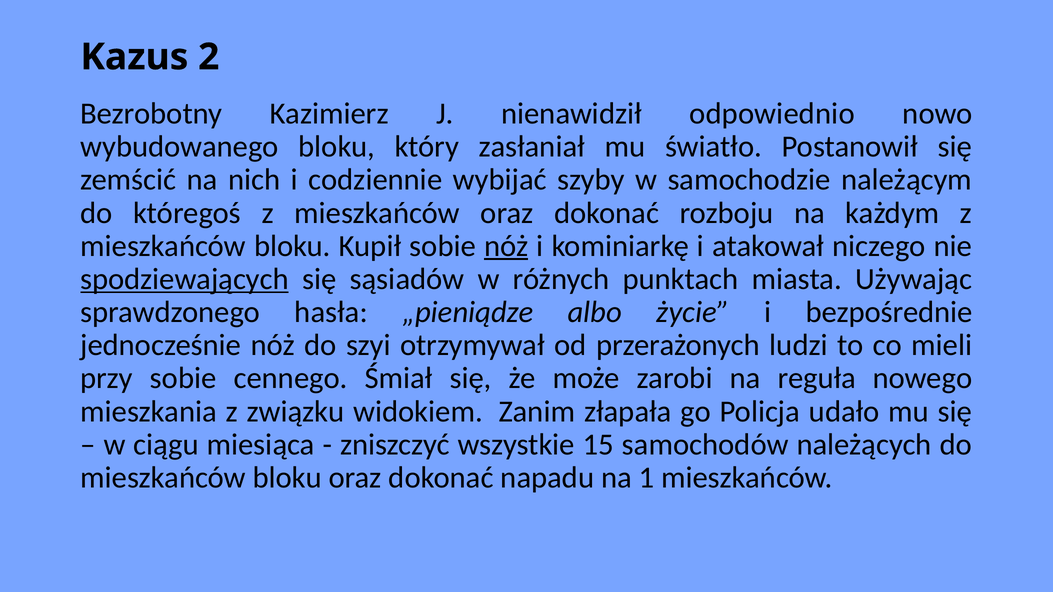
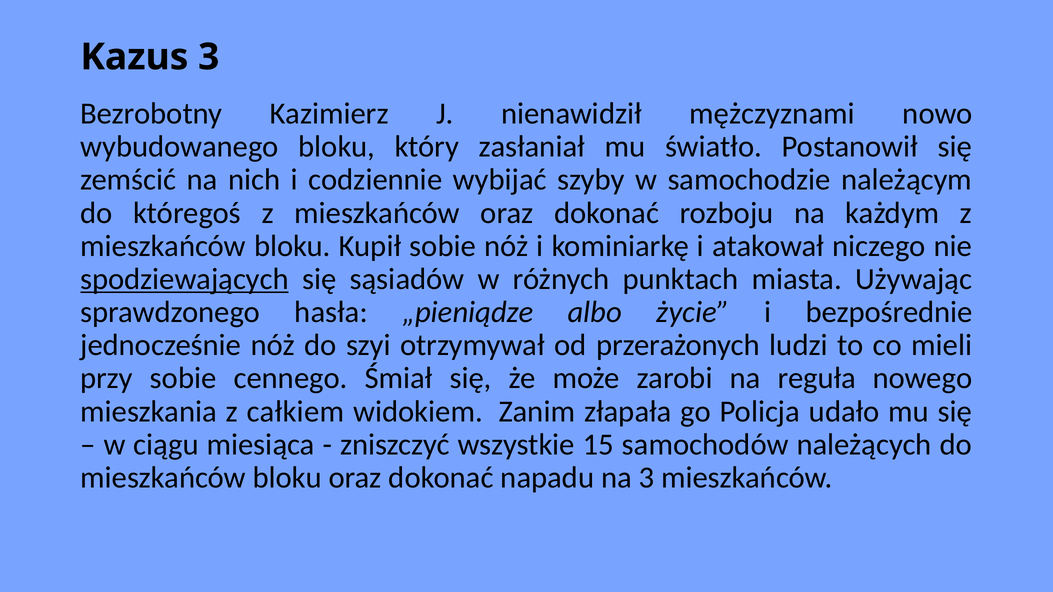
Kazus 2: 2 -> 3
odpowiednio: odpowiednio -> mężczyznami
nóż at (506, 246) underline: present -> none
związku: związku -> całkiem
na 1: 1 -> 3
